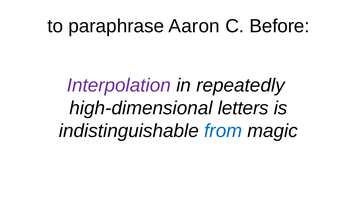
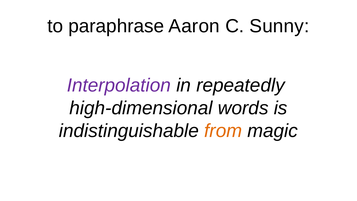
Before: Before -> Sunny
letters: letters -> words
from colour: blue -> orange
